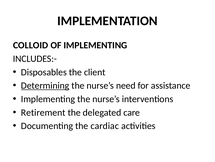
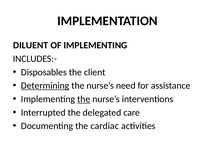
COLLOID: COLLOID -> DILUENT
the at (84, 99) underline: none -> present
Retirement: Retirement -> Interrupted
